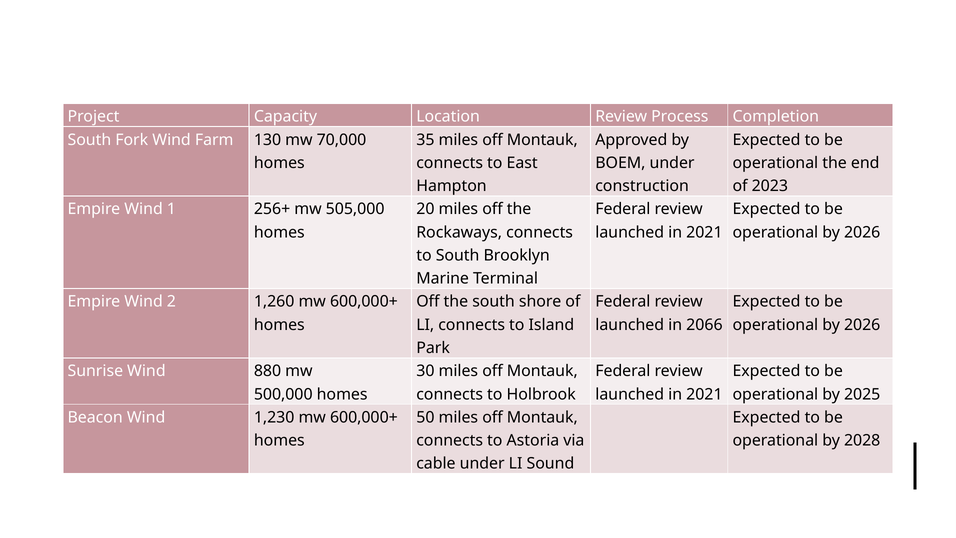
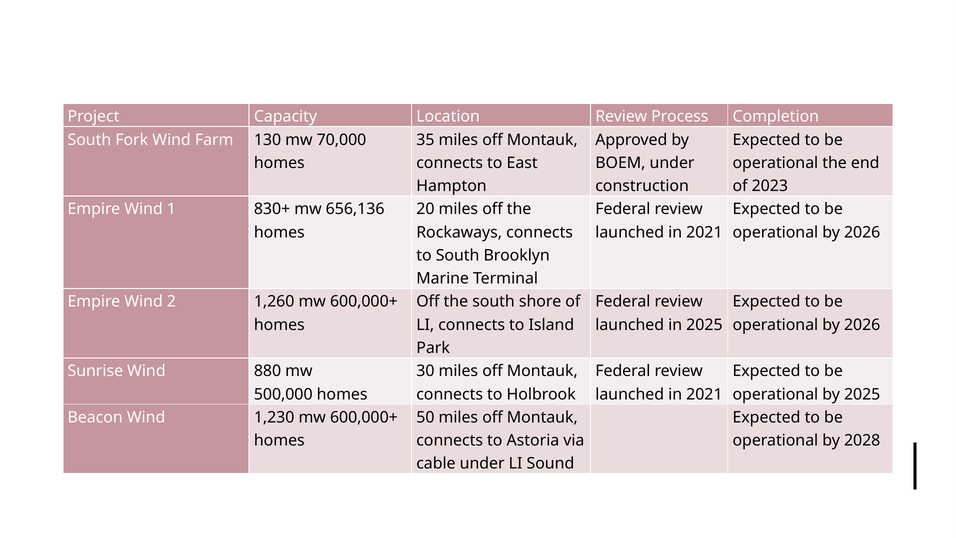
256+: 256+ -> 830+
505,000: 505,000 -> 656,136
in 2066: 2066 -> 2025
